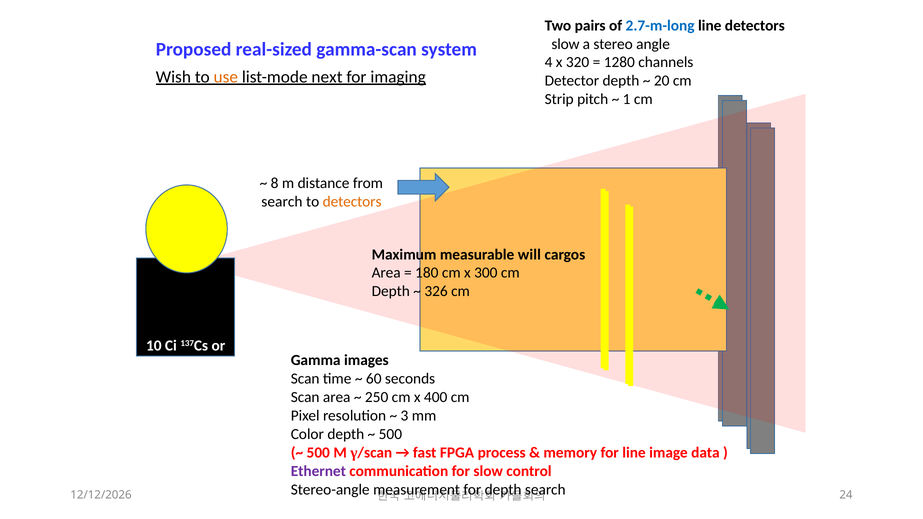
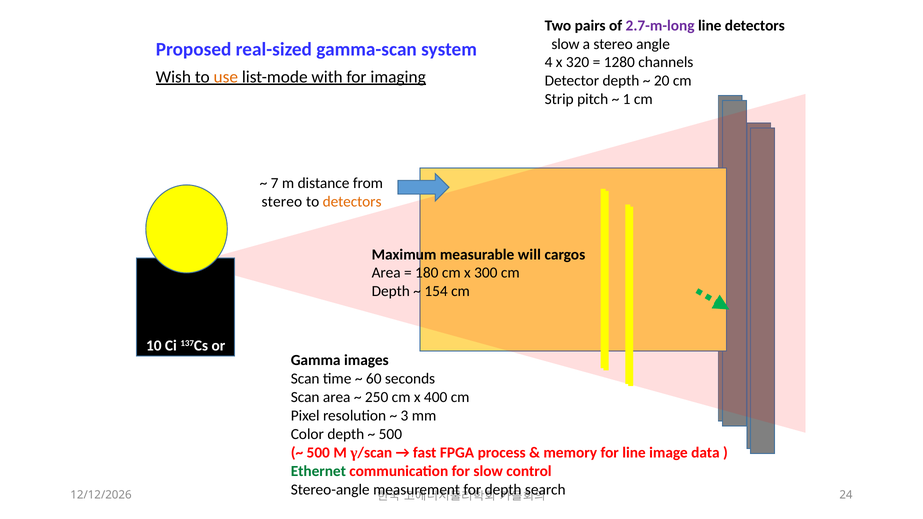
2.7-m-long colour: blue -> purple
next: next -> with
8: 8 -> 7
search at (282, 202): search -> stereo
326: 326 -> 154
Ethernet colour: purple -> green
